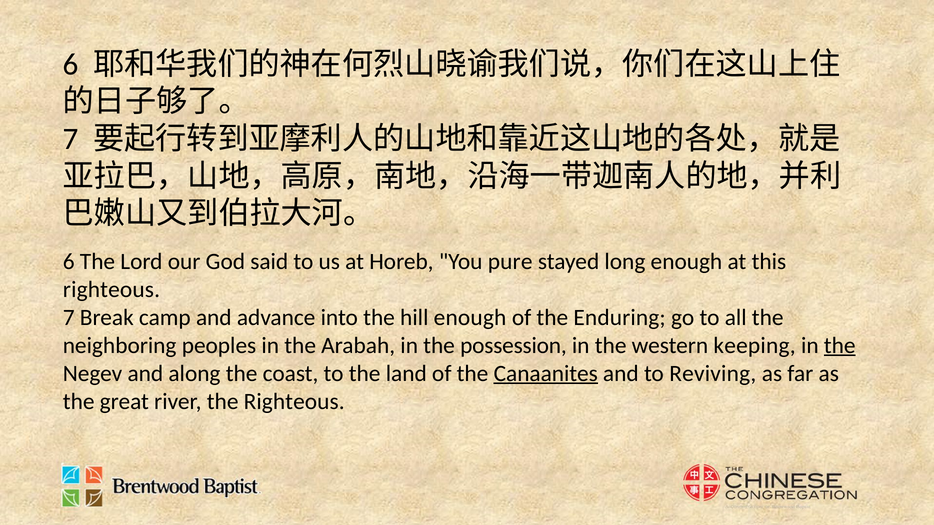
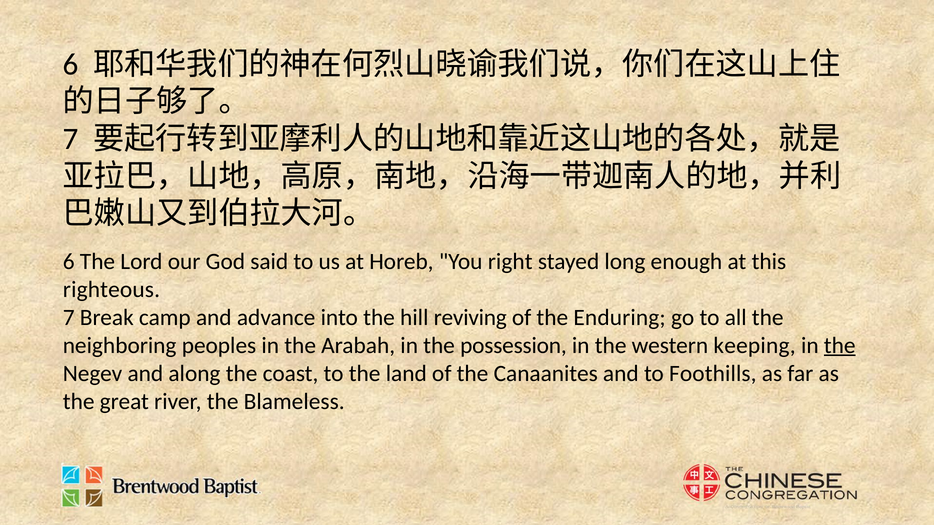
pure: pure -> right
hill enough: enough -> reviving
Canaanites underline: present -> none
Reviving: Reviving -> Foothills
the Righteous: Righteous -> Blameless
